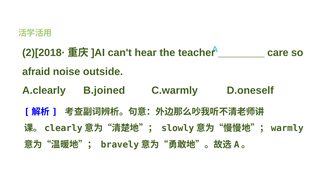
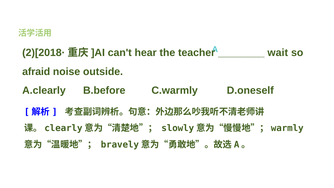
care: care -> wait
B.joined: B.joined -> B.before
